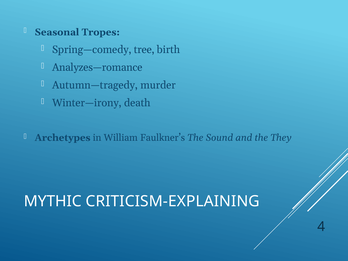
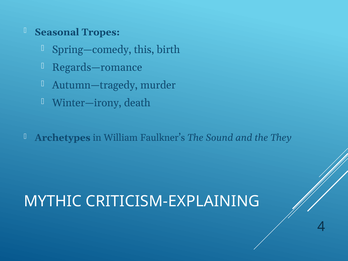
tree: tree -> this
Analyzes—romance: Analyzes—romance -> Regards—romance
